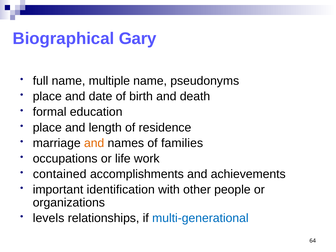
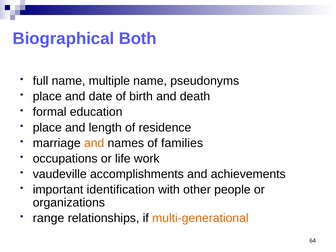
Gary: Gary -> Both
contained: contained -> vaudeville
levels: levels -> range
multi-generational colour: blue -> orange
